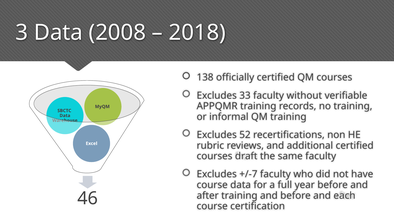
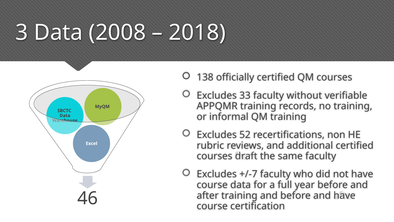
and each: each -> have
